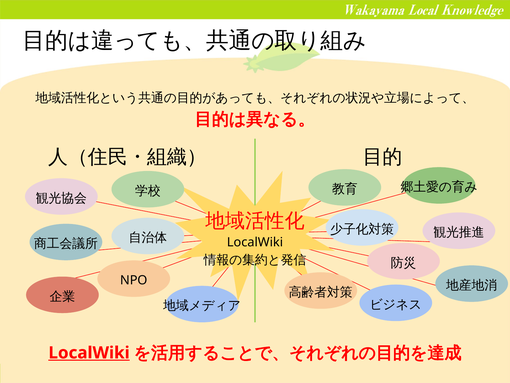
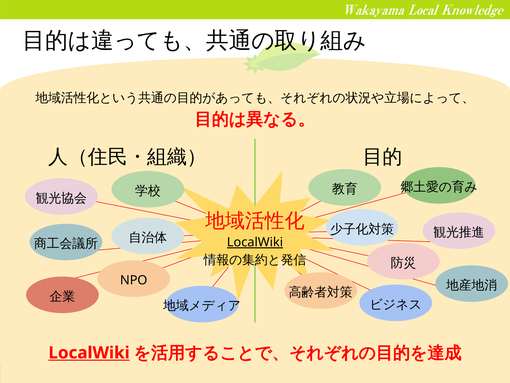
LocalWiki at (255, 242) underline: none -> present
